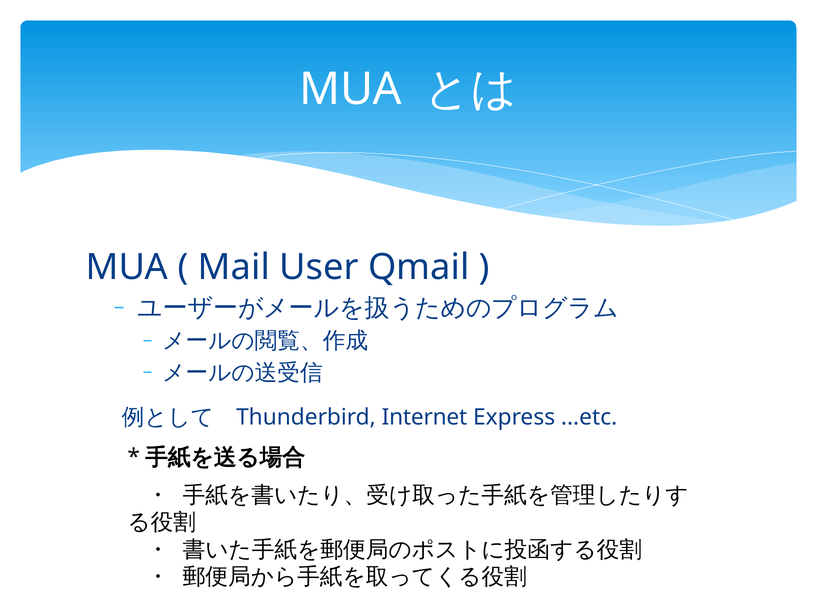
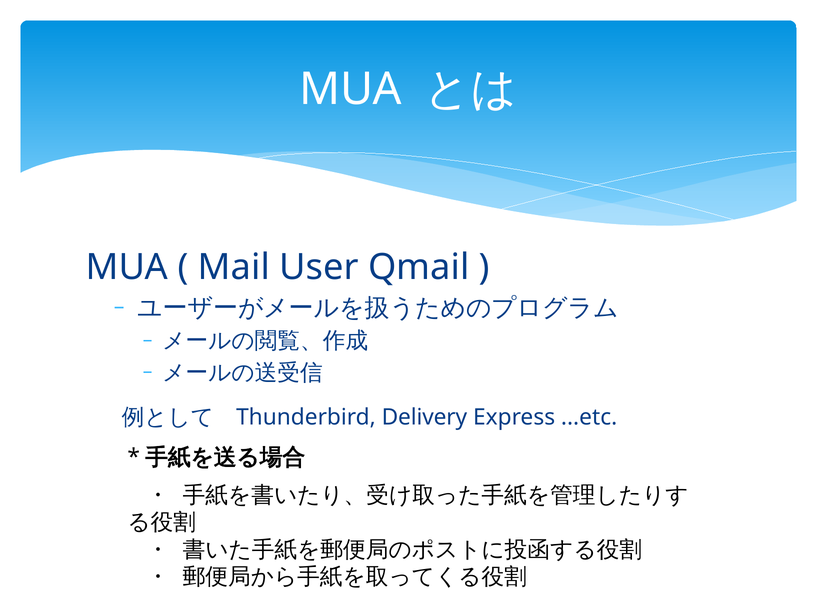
Internet: Internet -> Delivery
